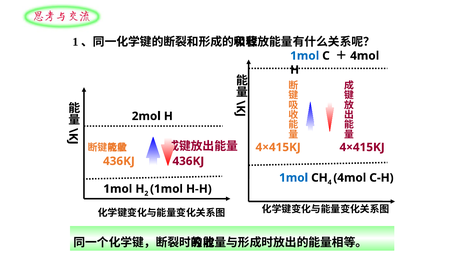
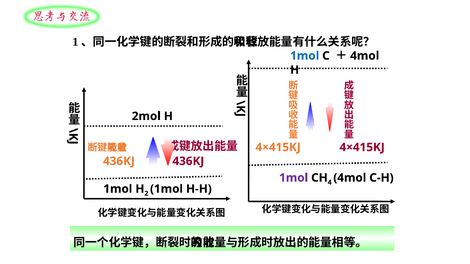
1mol at (294, 178) colour: blue -> purple
